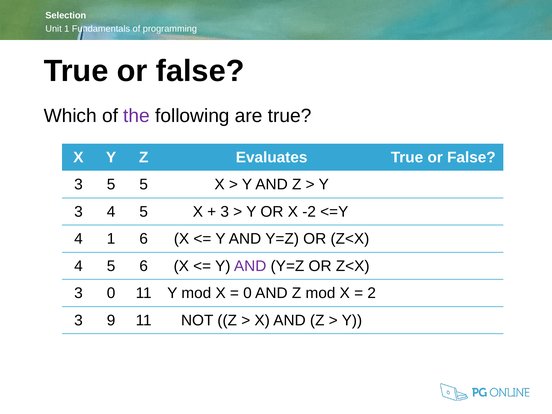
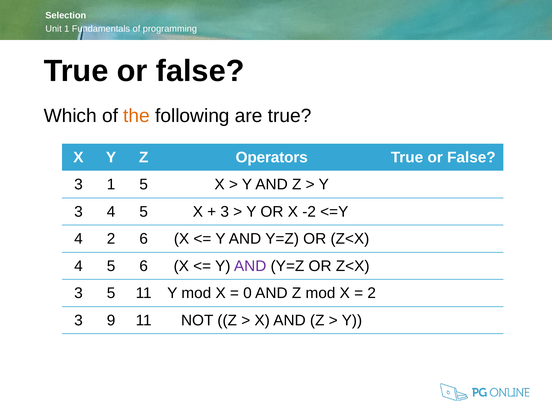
the colour: purple -> orange
Evaluates: Evaluates -> Operators
3 5: 5 -> 1
4 1: 1 -> 2
3 0: 0 -> 5
